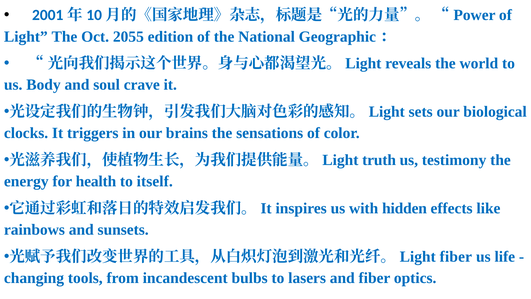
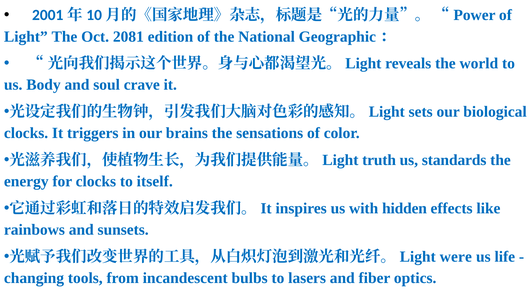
2055: 2055 -> 2081
testimony: testimony -> standards
for health: health -> clocks
fiber at (456, 257): fiber -> were
